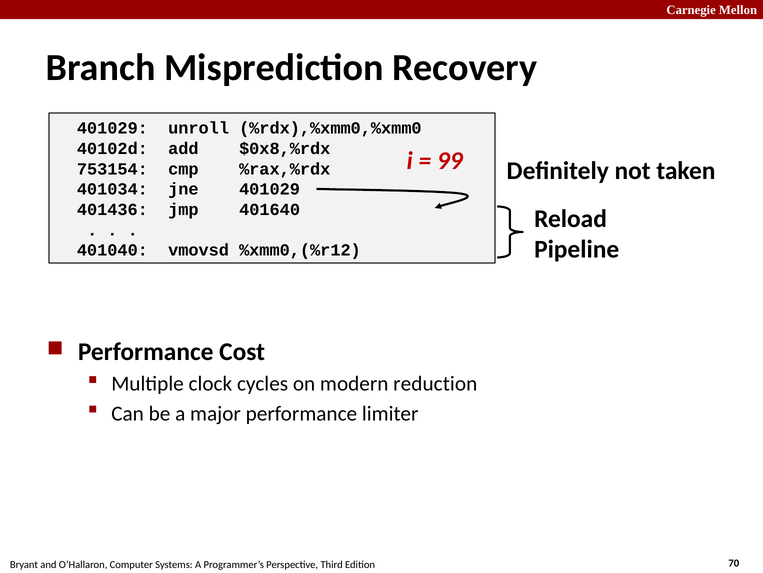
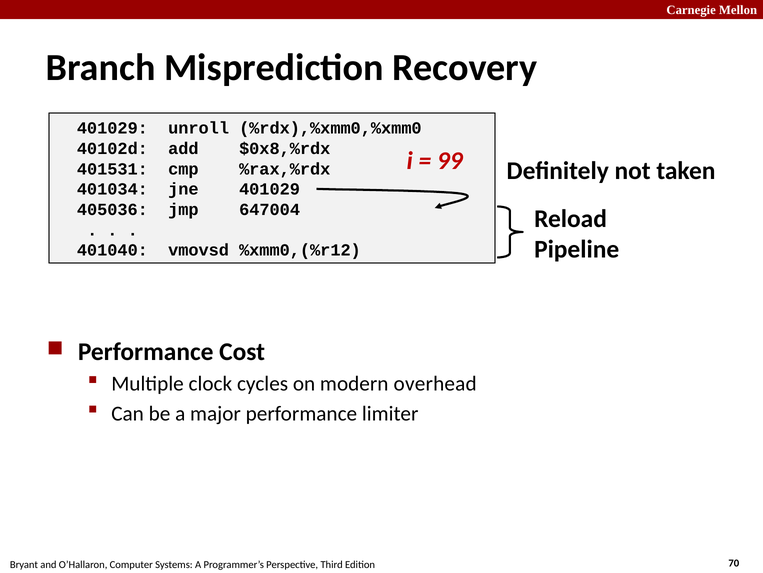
753154: 753154 -> 401531
401436: 401436 -> 405036
401640: 401640 -> 647004
reduction: reduction -> overhead
